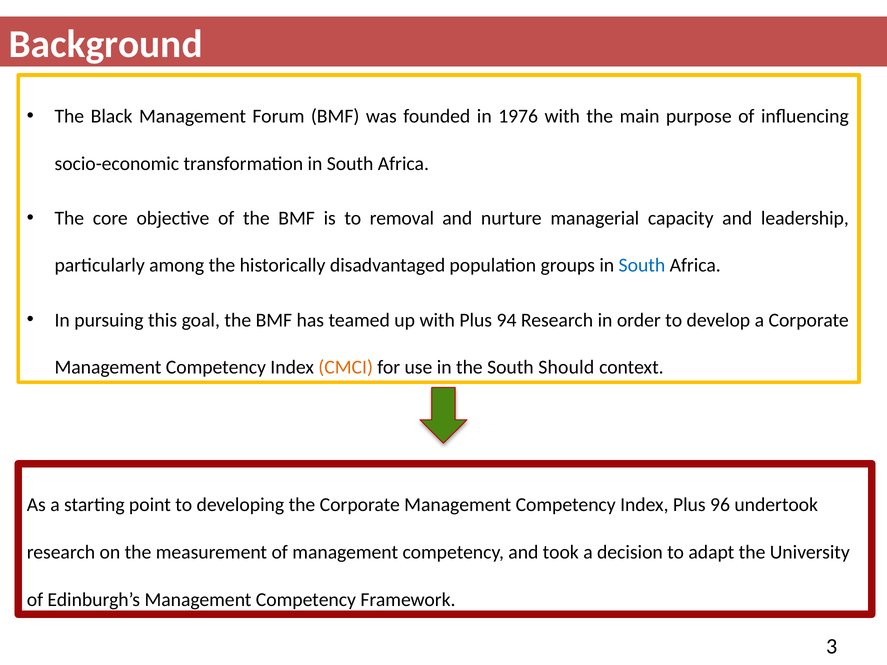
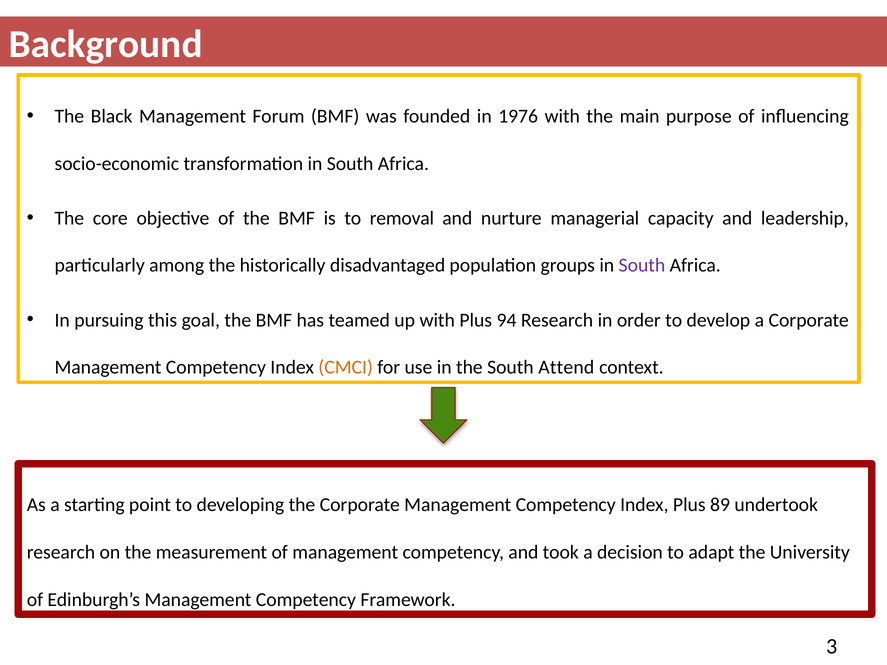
South at (642, 266) colour: blue -> purple
Should: Should -> Attend
96: 96 -> 89
